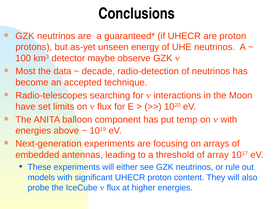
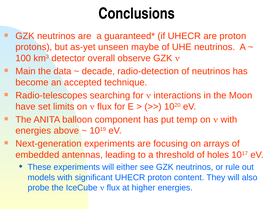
energy: energy -> maybe
maybe: maybe -> overall
Most: Most -> Main
array: array -> holes
